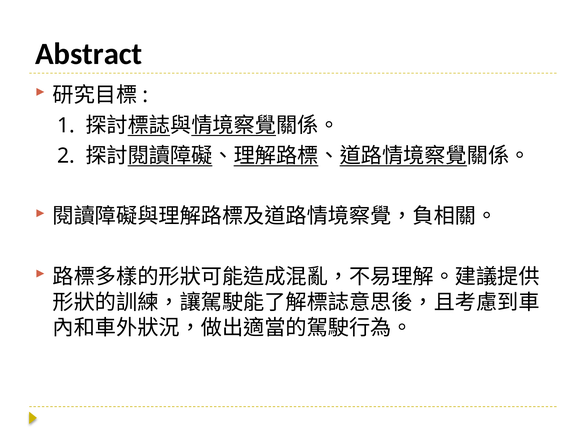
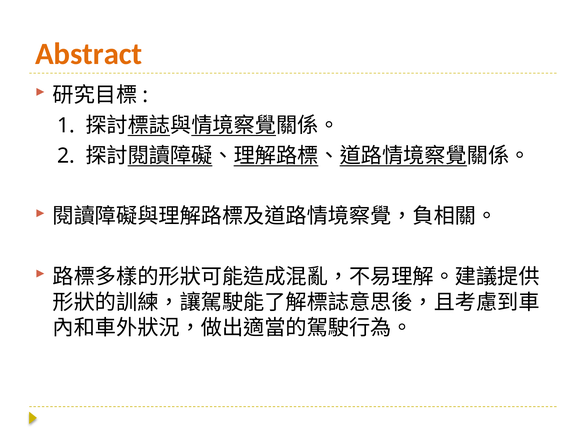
Abstract colour: black -> orange
